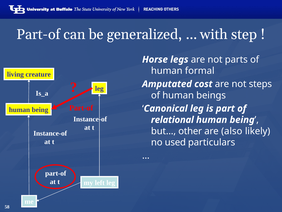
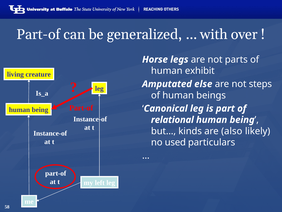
step: step -> over
formal: formal -> exhibit
cost: cost -> else
other: other -> kinds
